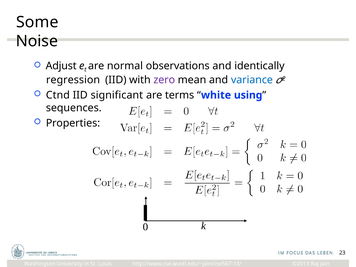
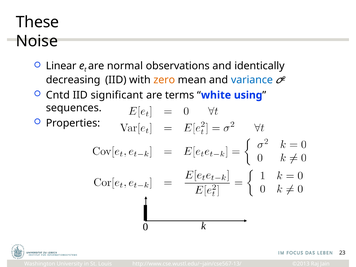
Some: Some -> These
Adjust: Adjust -> Linear
regression: regression -> decreasing
zero colour: purple -> orange
Ctnd: Ctnd -> Cntd
